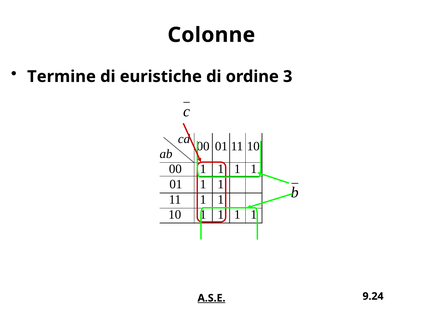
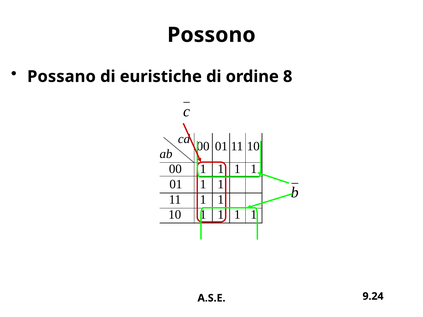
Colonne: Colonne -> Possono
Termine: Termine -> Possano
3: 3 -> 8
A.S.E underline: present -> none
